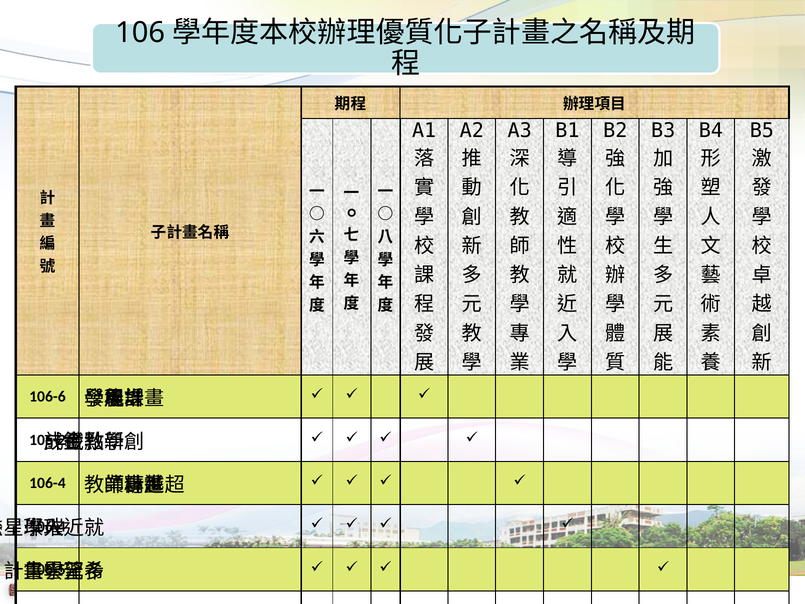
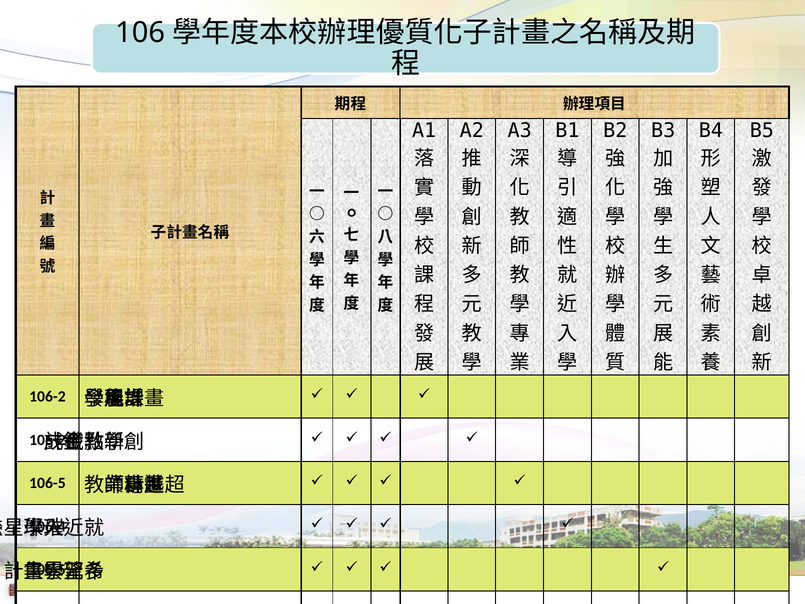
106-6 at (47, 397): 106-6 -> 106-2
106-4: 106-4 -> 106-5
